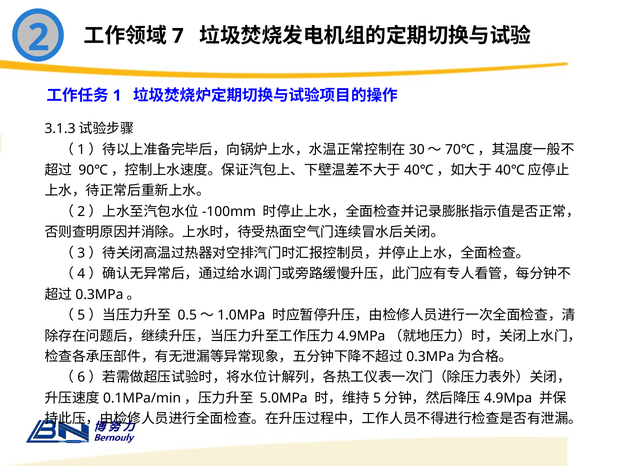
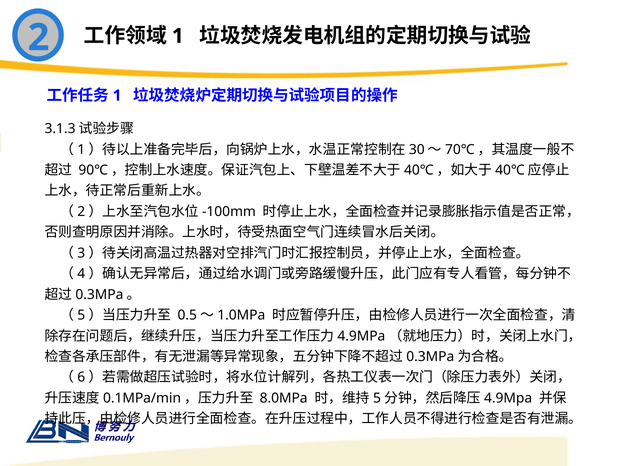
7 at (178, 36): 7 -> 1
5.0MPa: 5.0MPa -> 8.0MPa
